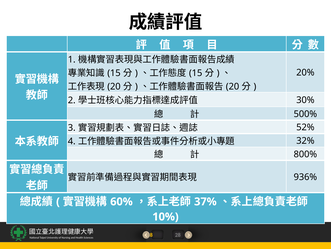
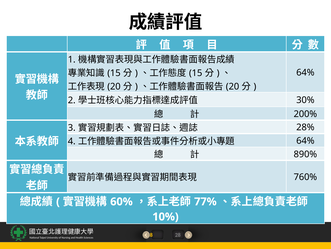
20% at (305, 72): 20% -> 64%
500%: 500% -> 200%
52%: 52% -> 28%
32% at (305, 140): 32% -> 64%
800%: 800% -> 890%
936%: 936% -> 760%
37%: 37% -> 77%
